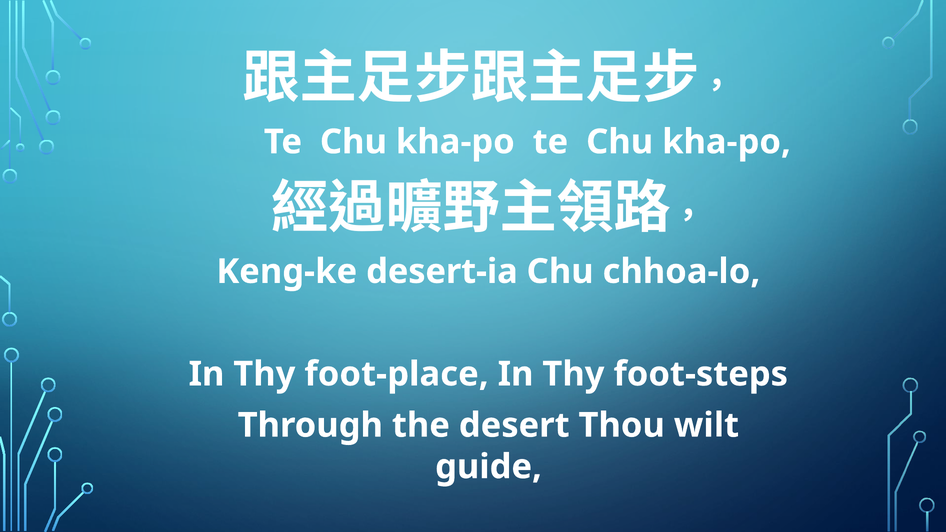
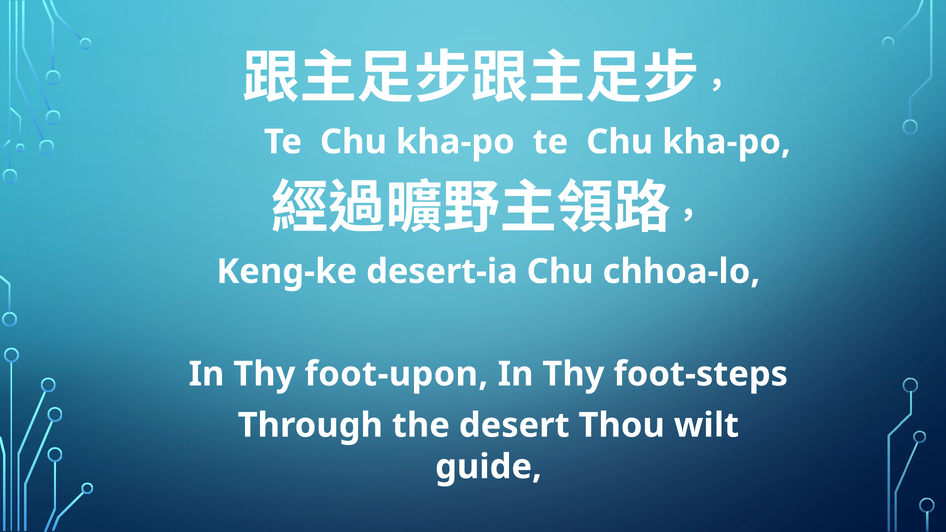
foot-place: foot-place -> foot-upon
